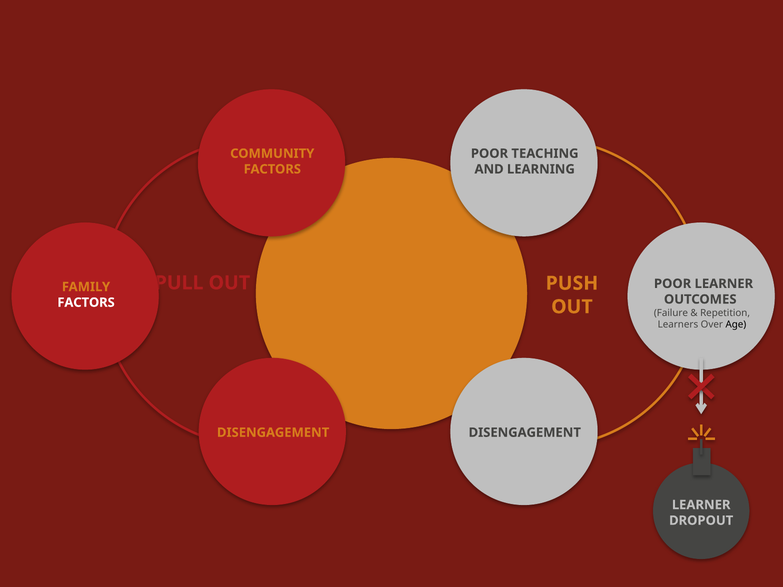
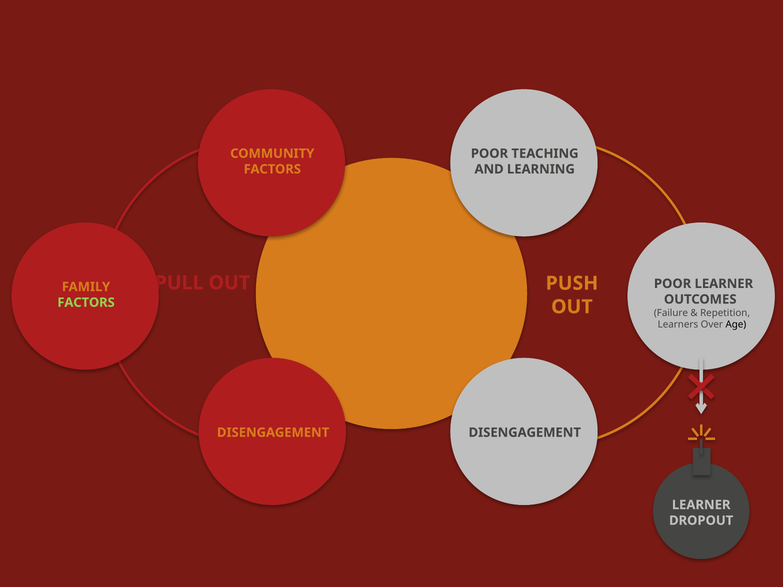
FACTORS at (86, 303) colour: white -> light green
